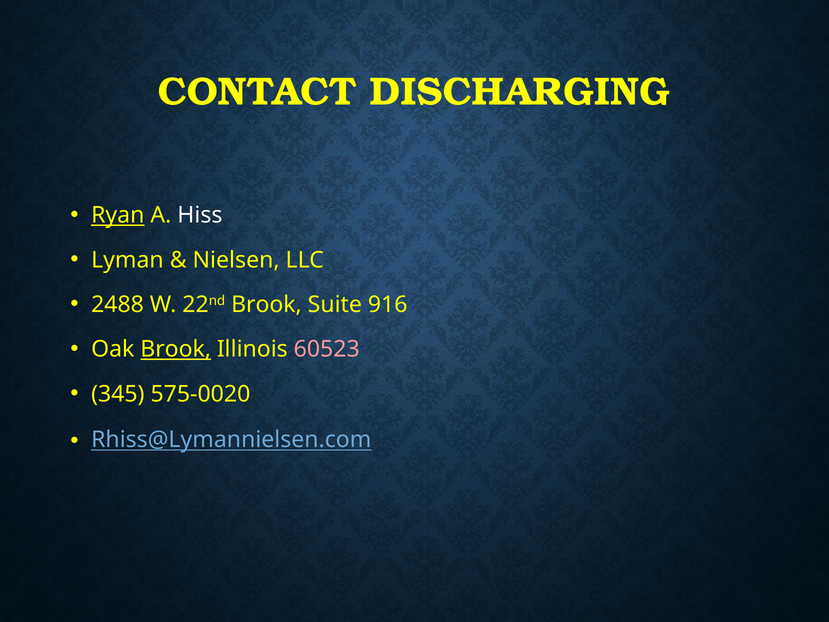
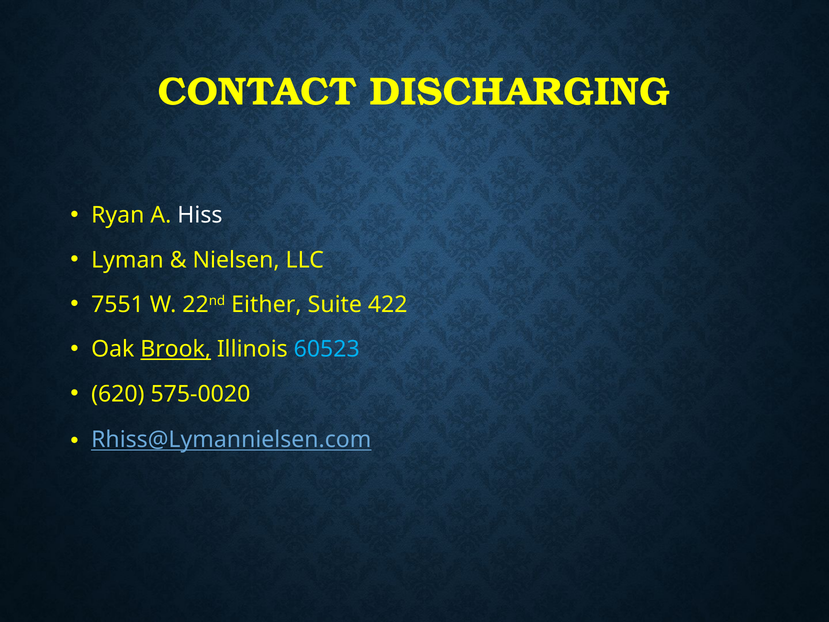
Ryan underline: present -> none
2488: 2488 -> 7551
22nd Brook: Brook -> Either
916: 916 -> 422
60523 colour: pink -> light blue
345: 345 -> 620
